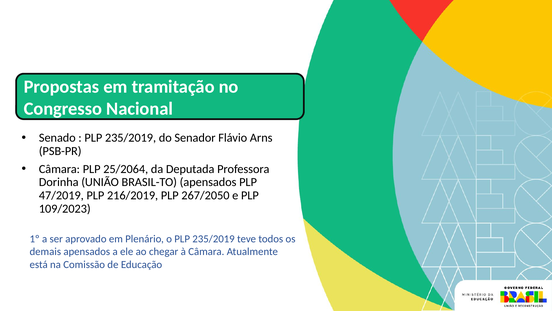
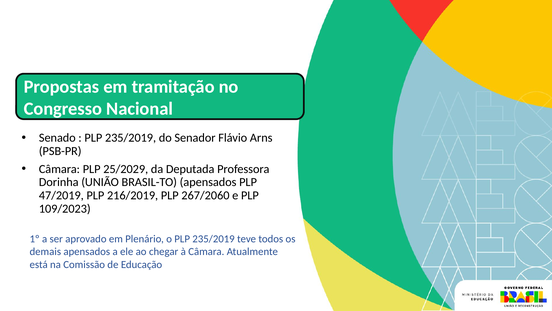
25/2064: 25/2064 -> 25/2029
267/2050: 267/2050 -> 267/2060
